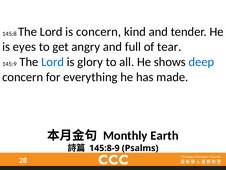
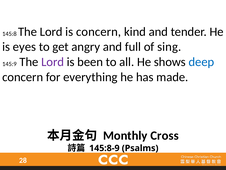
tear: tear -> sing
Lord at (53, 62) colour: blue -> purple
glory: glory -> been
Earth: Earth -> Cross
